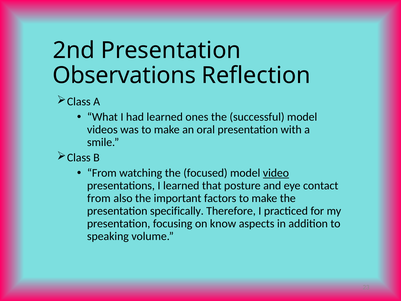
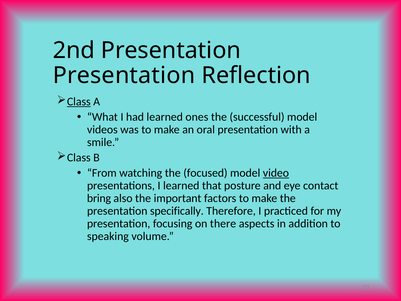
Observations at (124, 76): Observations -> Presentation
Class at (79, 101) underline: none -> present
from at (99, 198): from -> bring
know: know -> there
